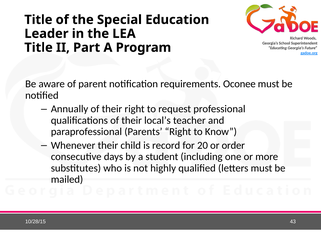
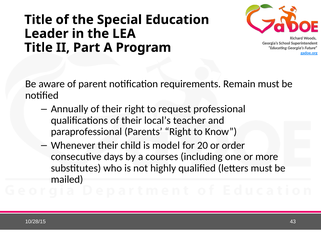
Oconee: Oconee -> Remain
record: record -> model
student: student -> courses
